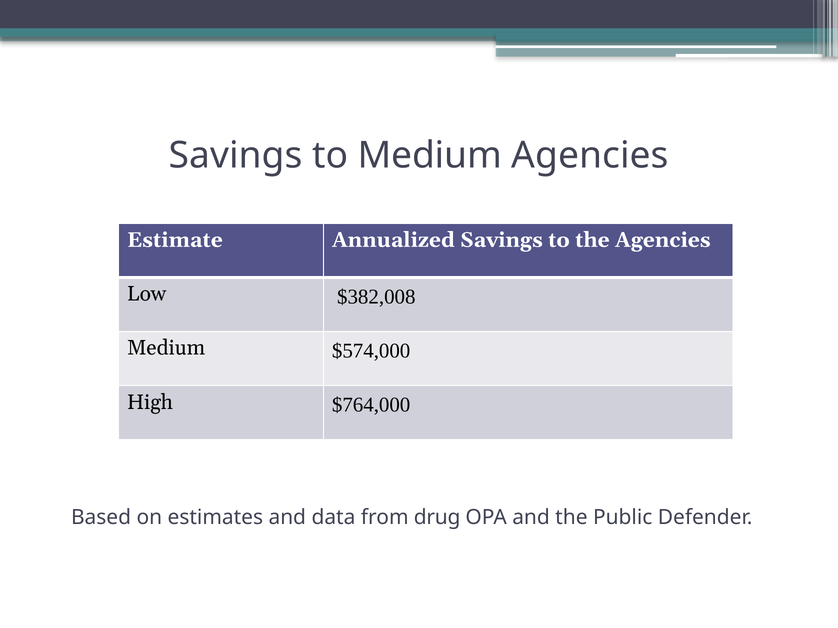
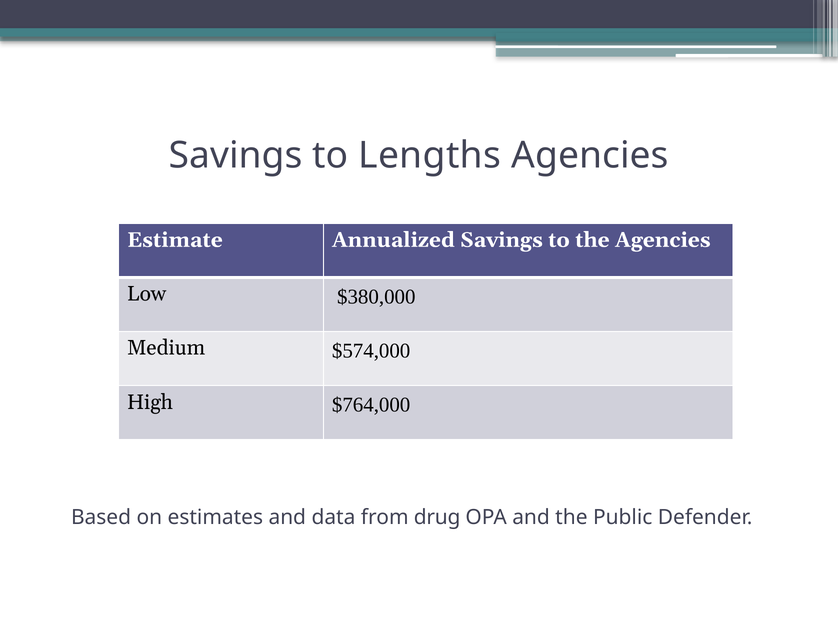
to Medium: Medium -> Lengths
$382,008: $382,008 -> $380,000
